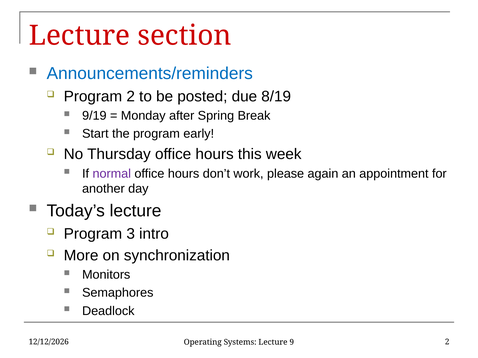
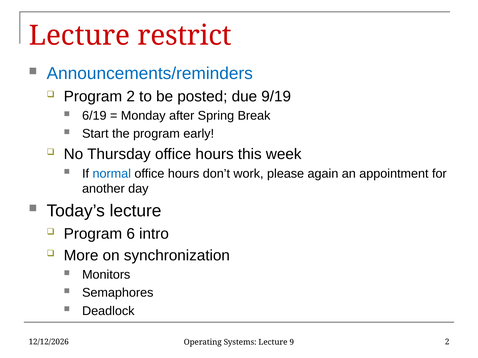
section: section -> restrict
8/19: 8/19 -> 9/19
9/19: 9/19 -> 6/19
normal colour: purple -> blue
3: 3 -> 6
